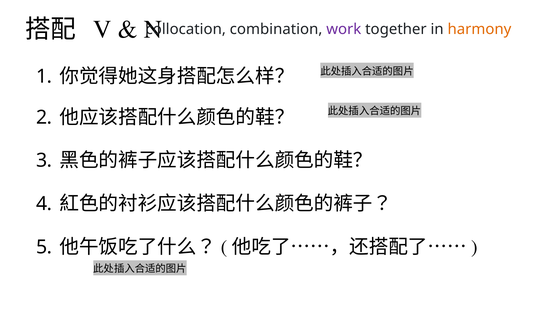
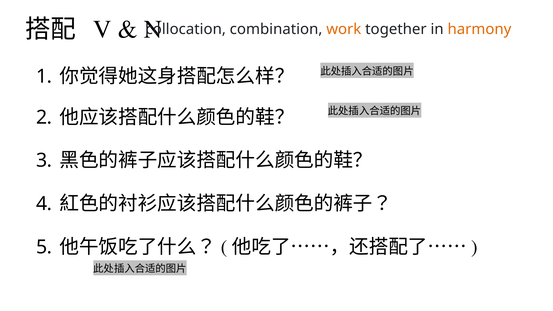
work colour: purple -> orange
